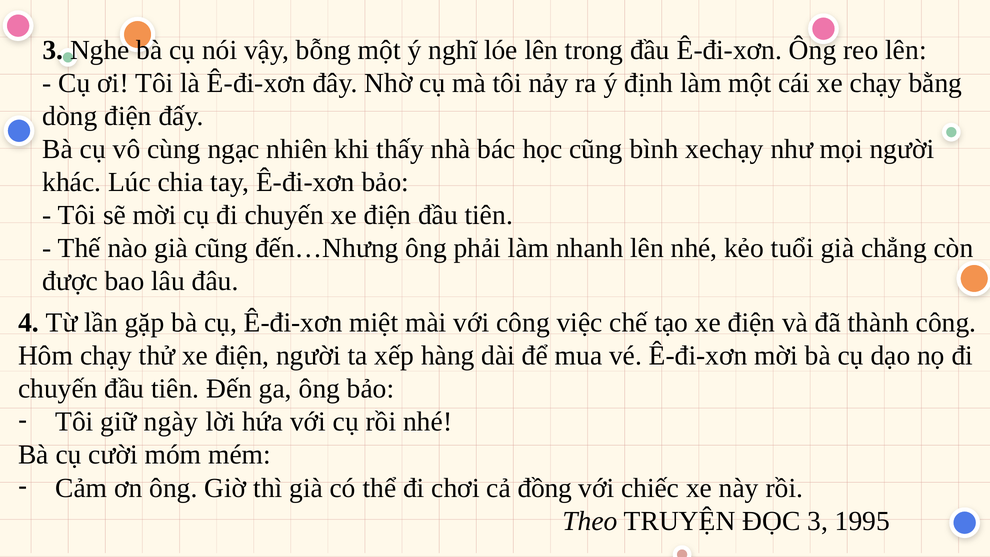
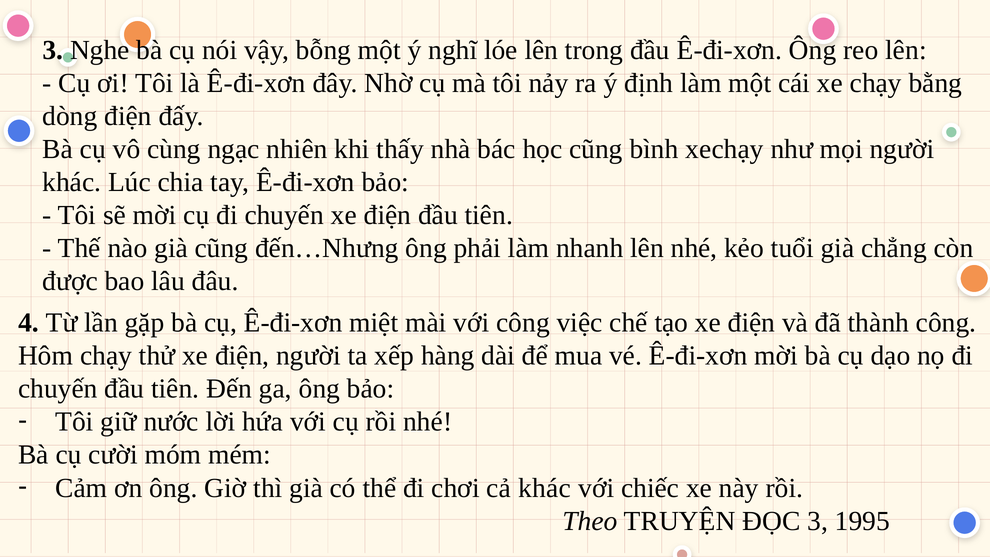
ngày: ngày -> nước
cả đồng: đồng -> khác
